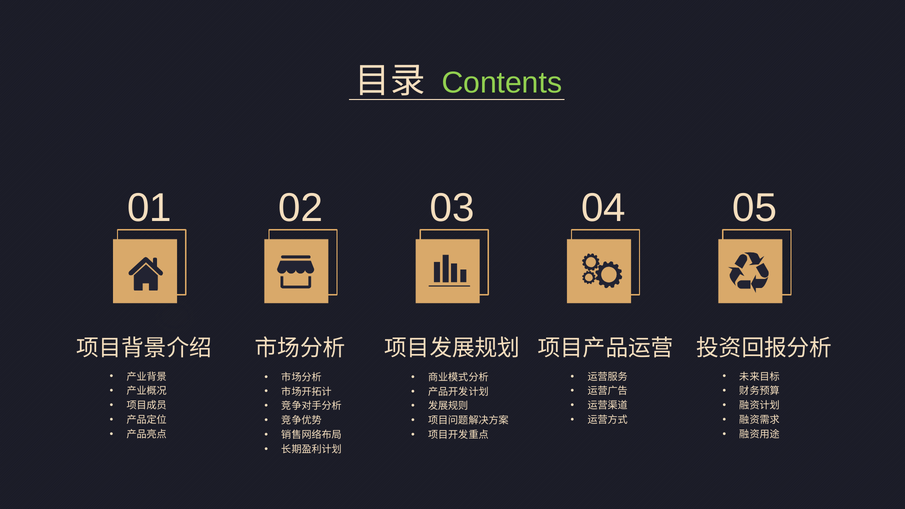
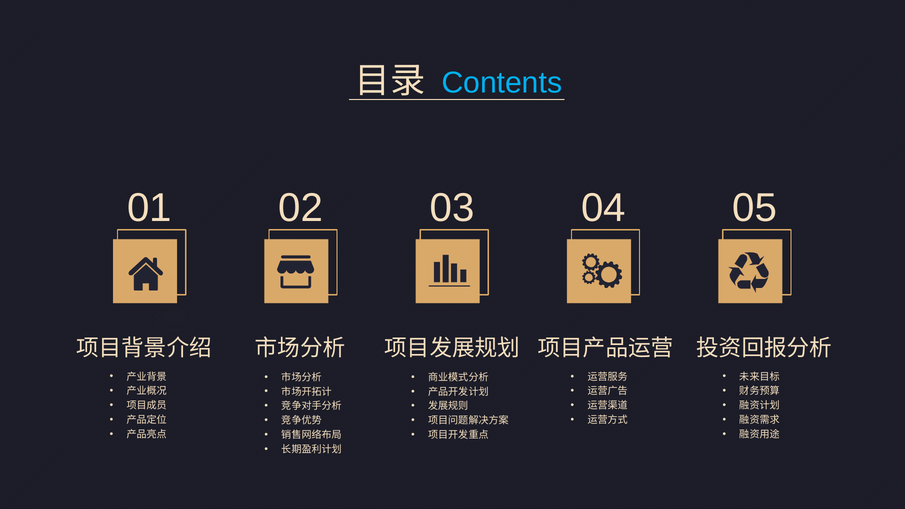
Contents colour: light green -> light blue
